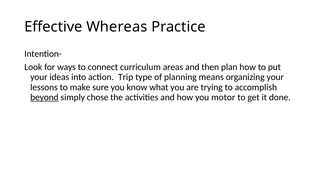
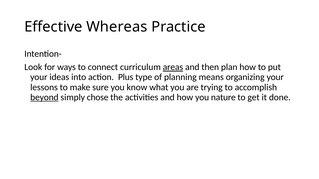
areas underline: none -> present
Trip: Trip -> Plus
motor: motor -> nature
